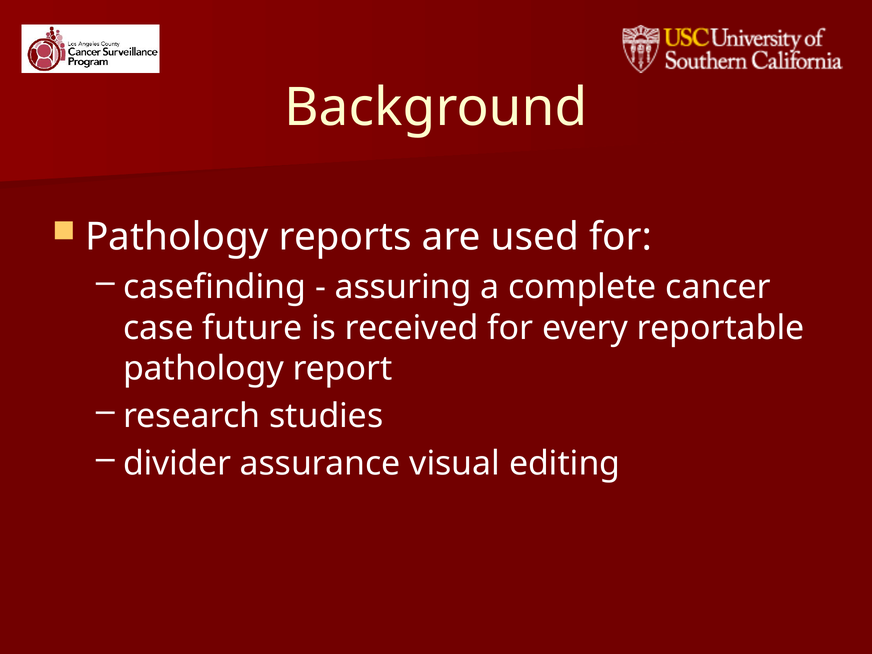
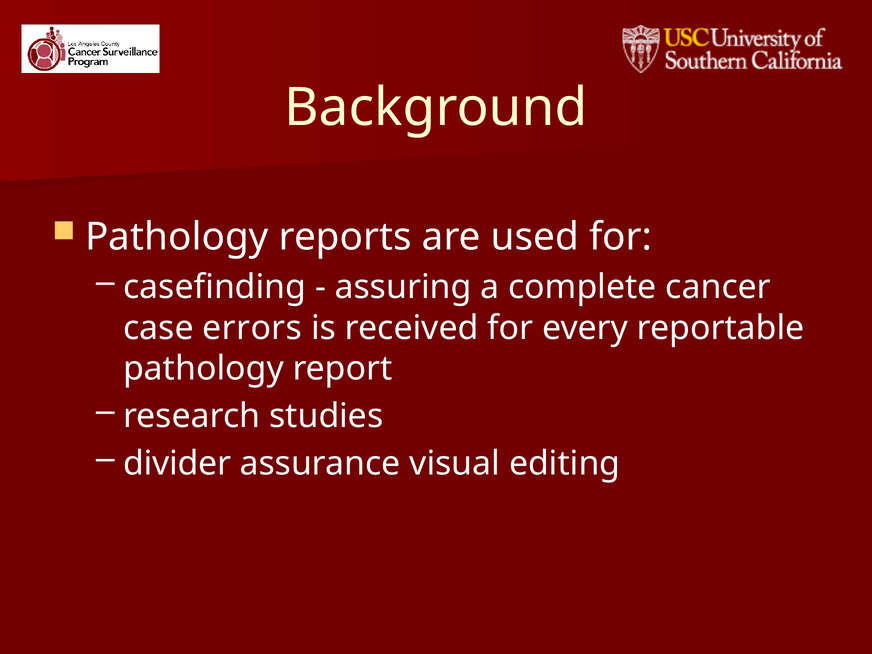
future: future -> errors
